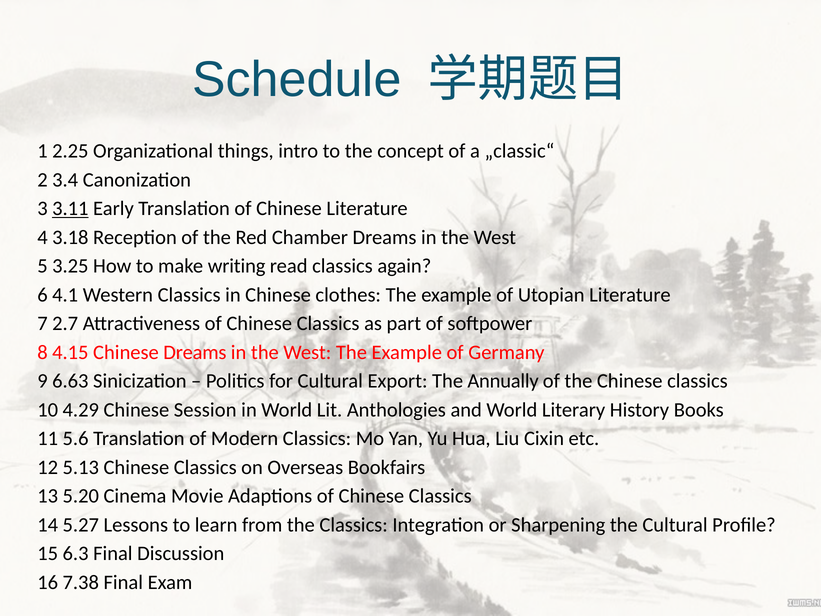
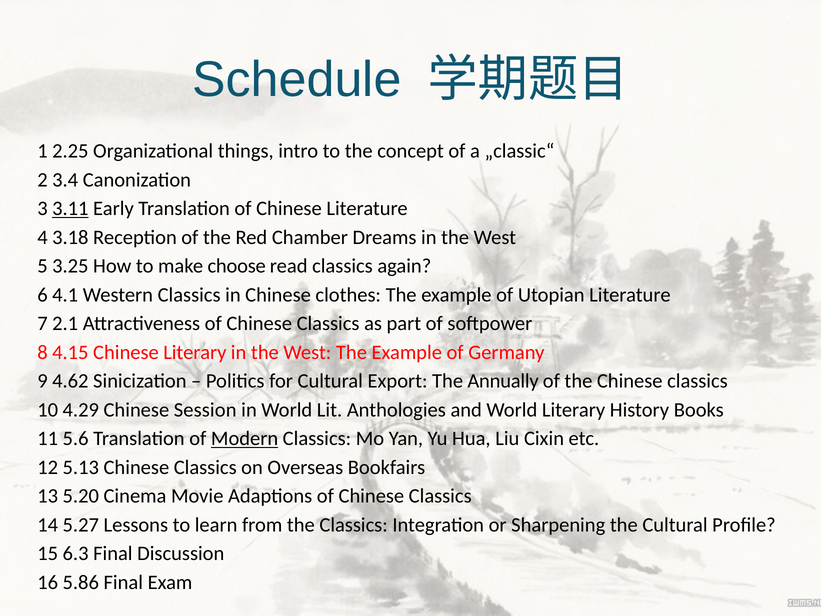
writing: writing -> choose
2.7: 2.7 -> 2.1
Chinese Dreams: Dreams -> Literary
6.63: 6.63 -> 4.62
Modern underline: none -> present
7.38: 7.38 -> 5.86
